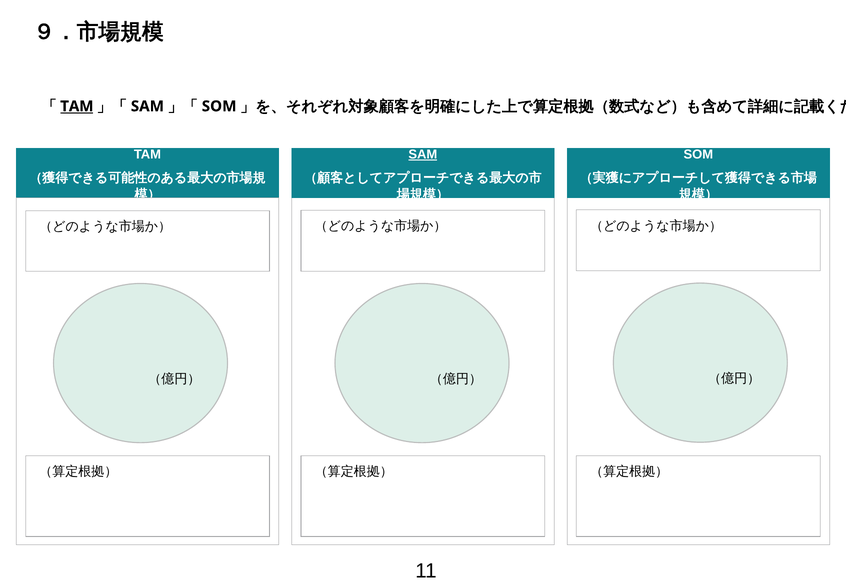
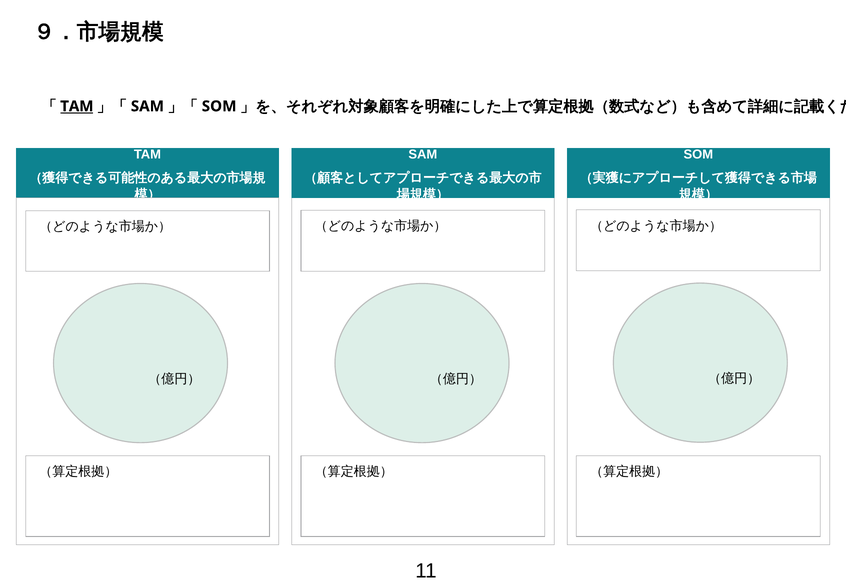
SAM at (423, 154) underline: present -> none
